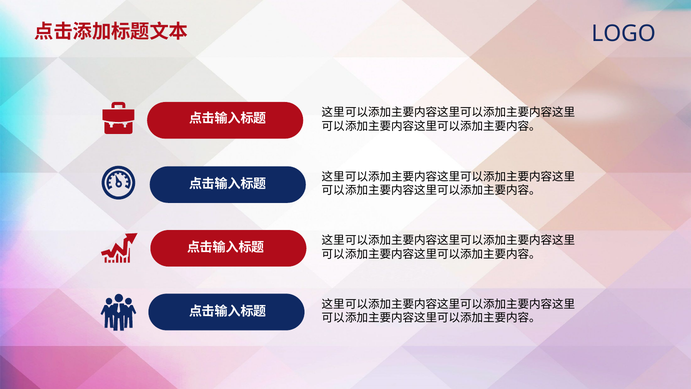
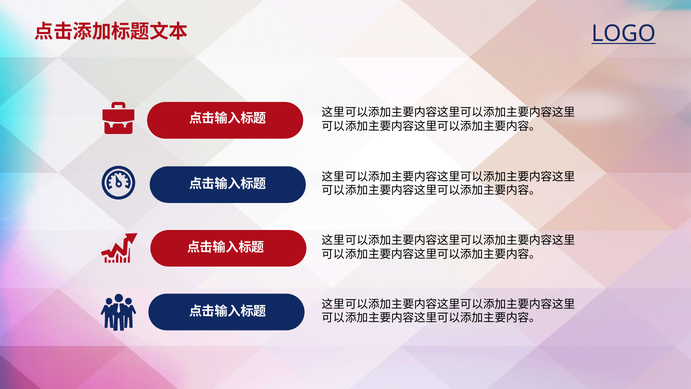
LOGO underline: none -> present
